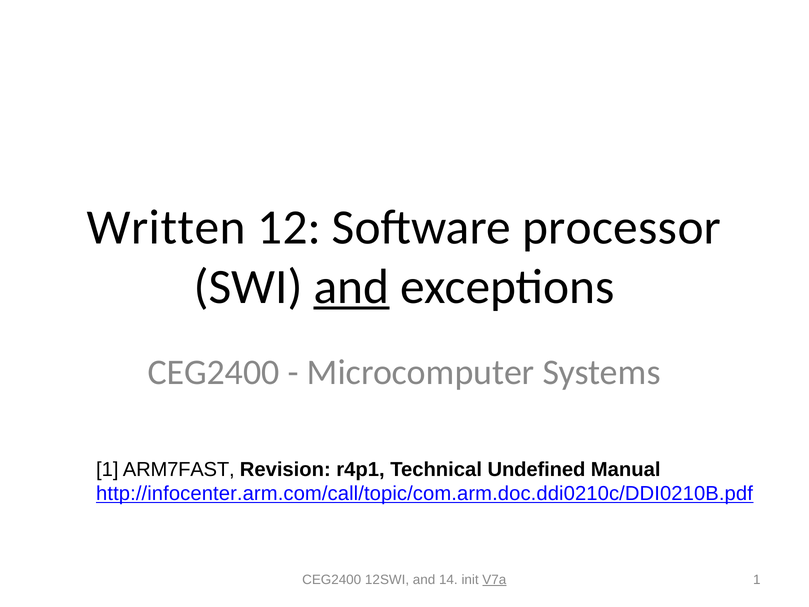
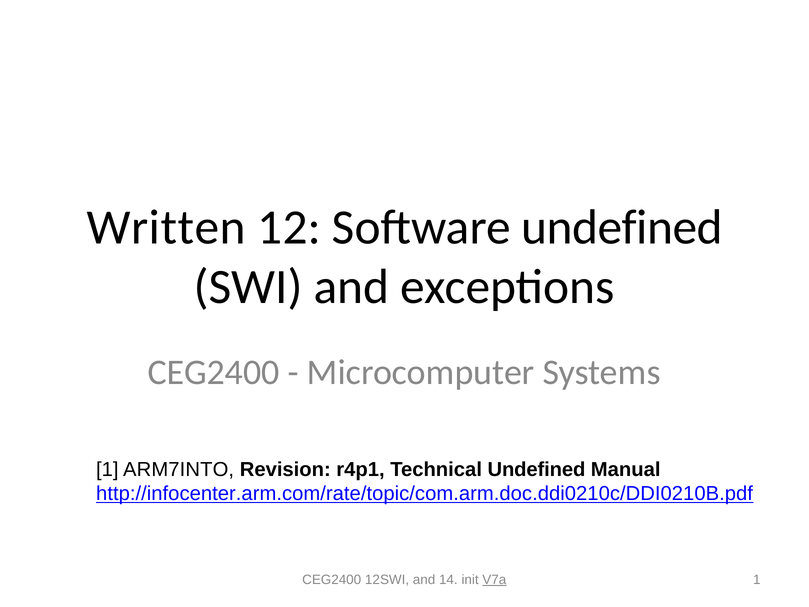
Software processor: processor -> undefined
and at (352, 287) underline: present -> none
ARM7FAST: ARM7FAST -> ARM7INTO
http://infocenter.arm.com/call/topic/com.arm.doc.ddi0210c/DDI0210B.pdf: http://infocenter.arm.com/call/topic/com.arm.doc.ddi0210c/DDI0210B.pdf -> http://infocenter.arm.com/rate/topic/com.arm.doc.ddi0210c/DDI0210B.pdf
